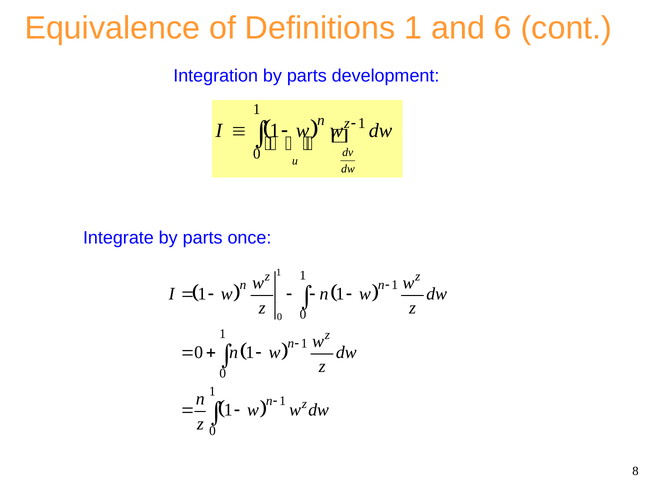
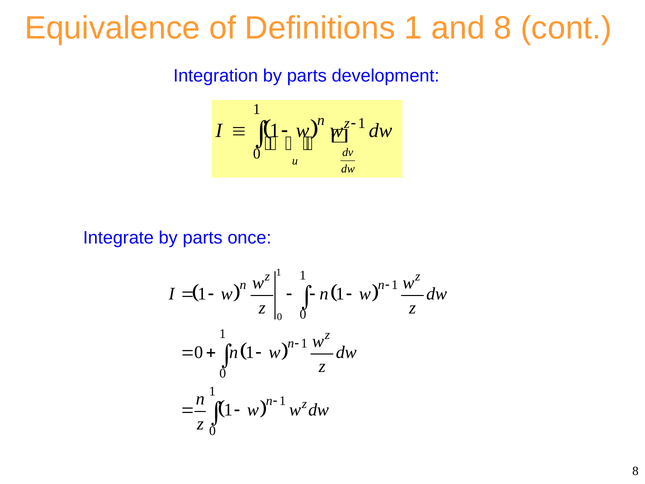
and 6: 6 -> 8
